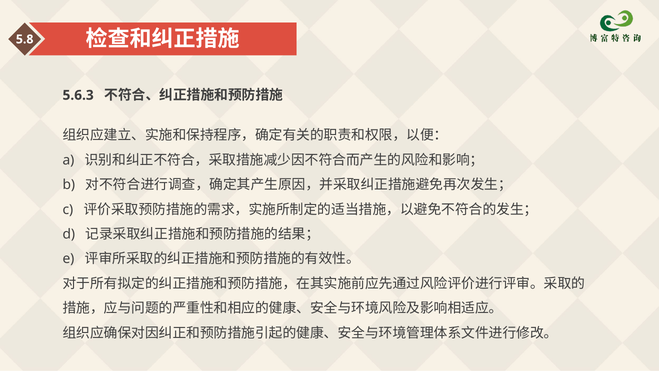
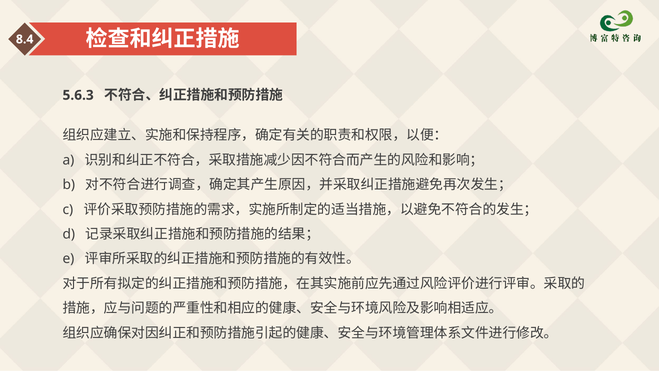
5.8: 5.8 -> 8.4
